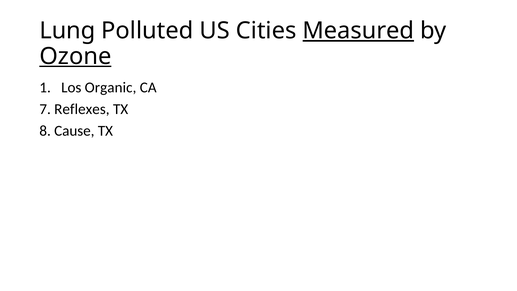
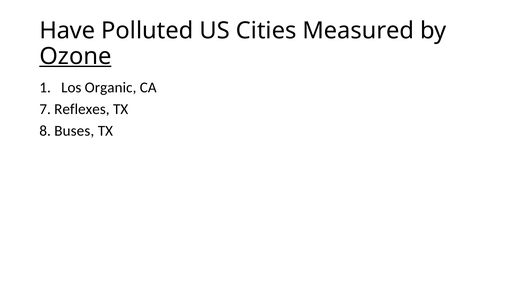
Lung: Lung -> Have
Measured underline: present -> none
Cause: Cause -> Buses
